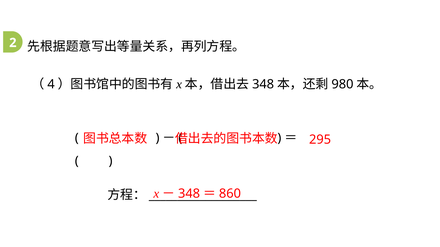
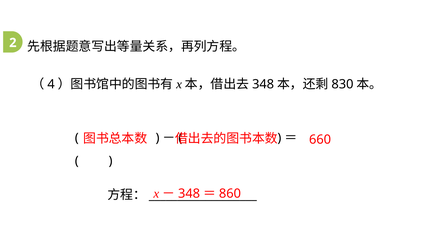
980: 980 -> 830
295: 295 -> 660
